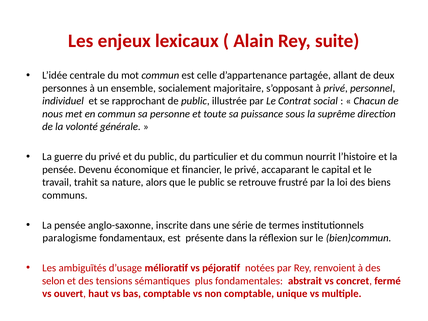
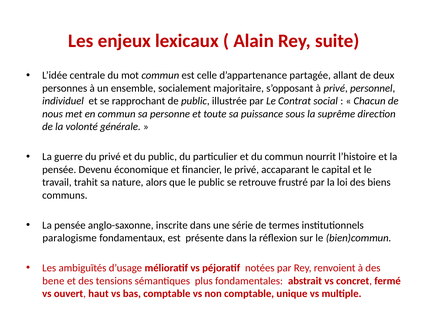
selon: selon -> bene
